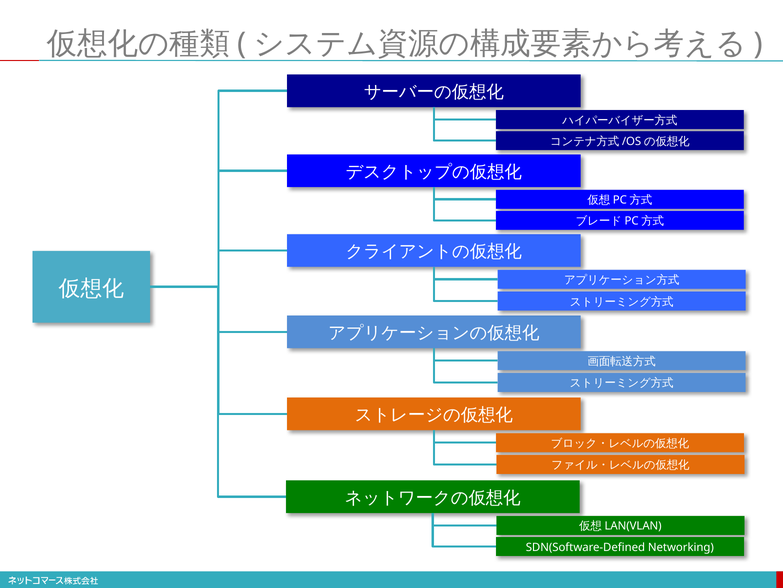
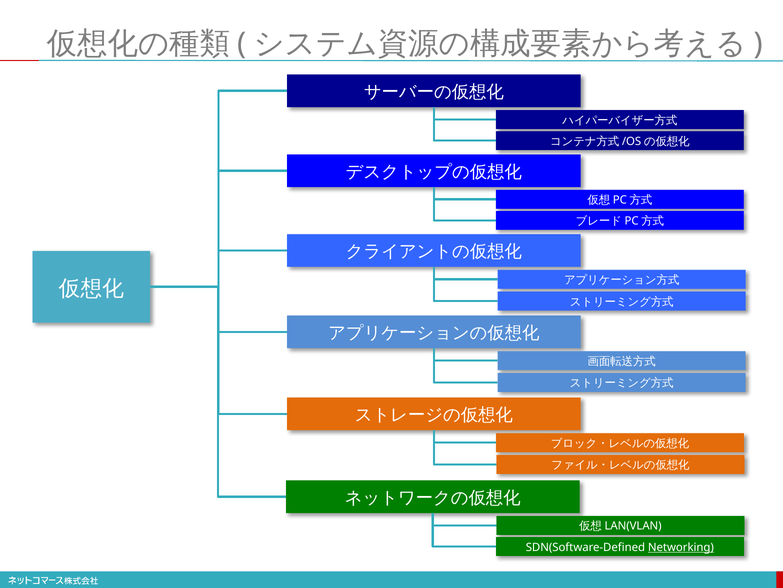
Networking underline: none -> present
